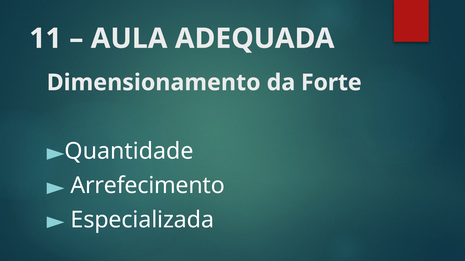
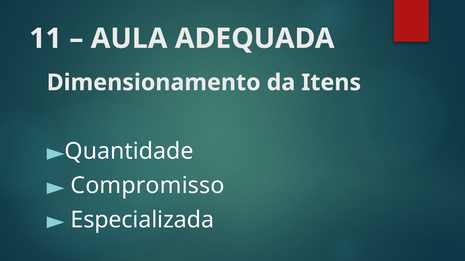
Forte: Forte -> Itens
Arrefecimento: Arrefecimento -> Compromisso
